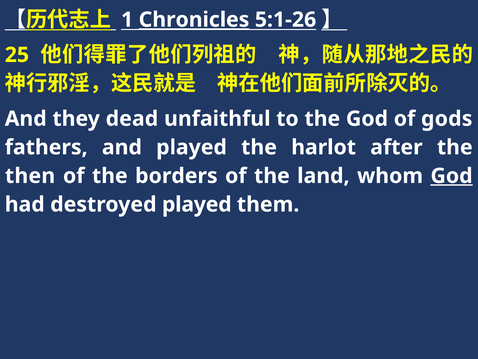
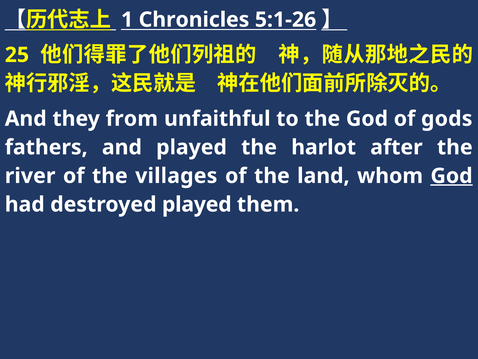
Chronicles underline: present -> none
dead: dead -> from
then: then -> river
borders: borders -> villages
